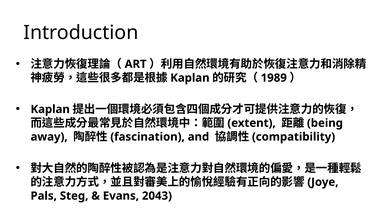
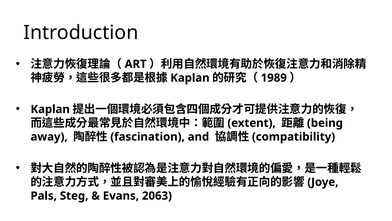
2043: 2043 -> 2063
